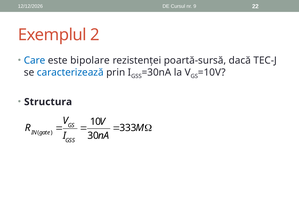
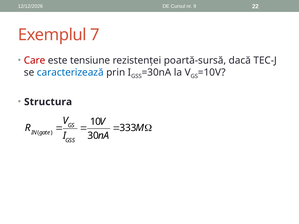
2: 2 -> 7
Care colour: blue -> red
bipolare: bipolare -> tensiune
